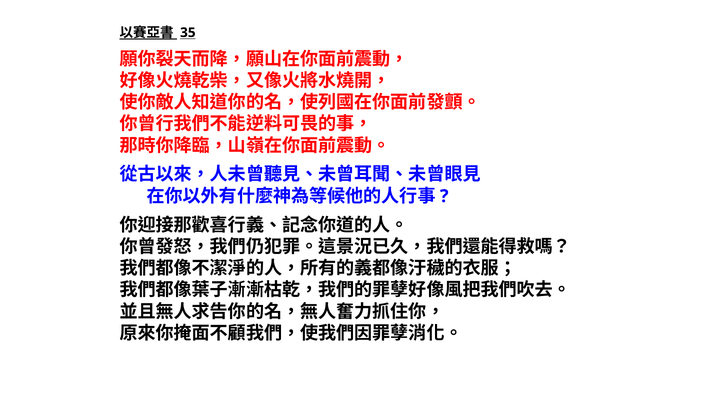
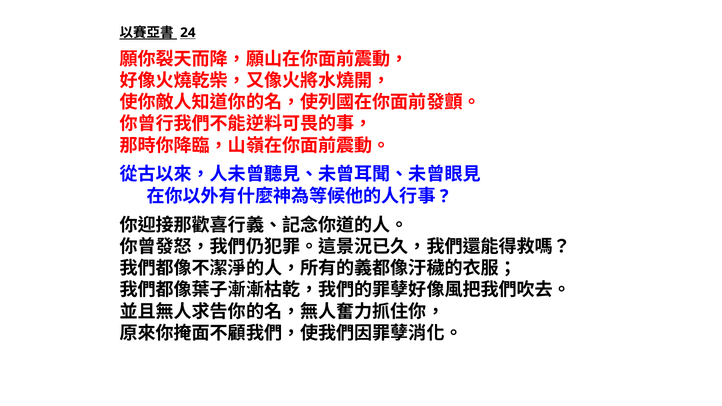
35: 35 -> 24
